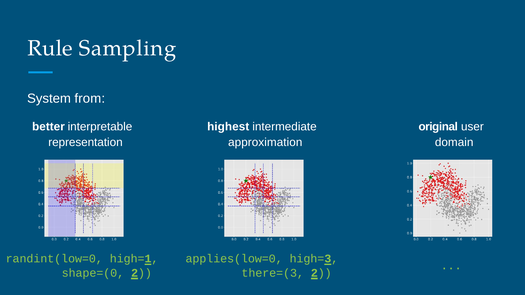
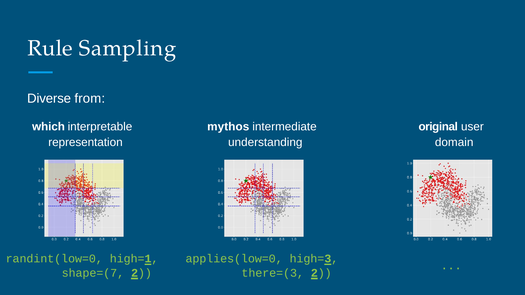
System: System -> Diverse
better: better -> which
highest: highest -> mythos
approximation: approximation -> understanding
shape=(0: shape=(0 -> shape=(7
